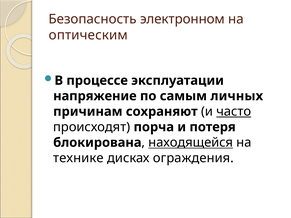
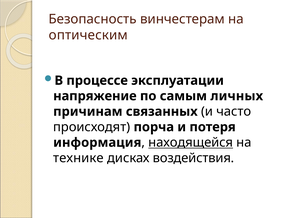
электронном: электронном -> винчестерам
сохраняют: сохраняют -> связанных
часто underline: present -> none
блокирована: блокирована -> информация
ограждения: ограждения -> воздействия
